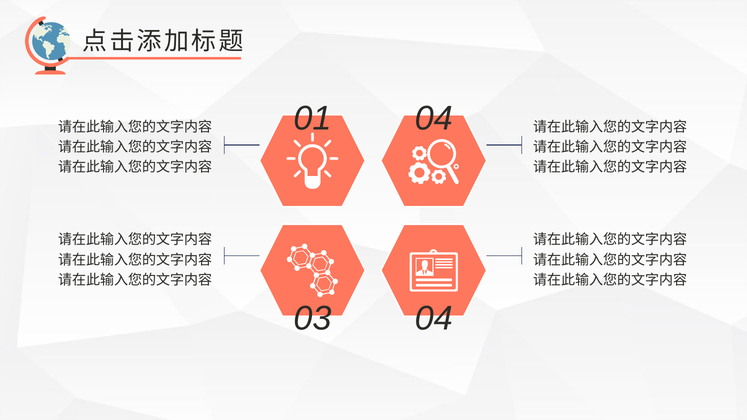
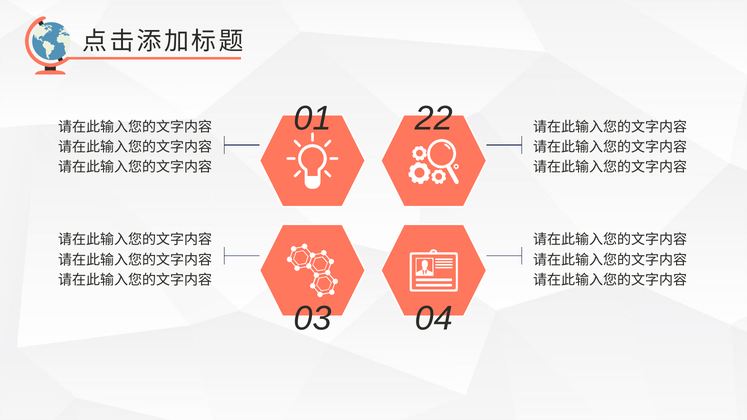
01 04: 04 -> 22
